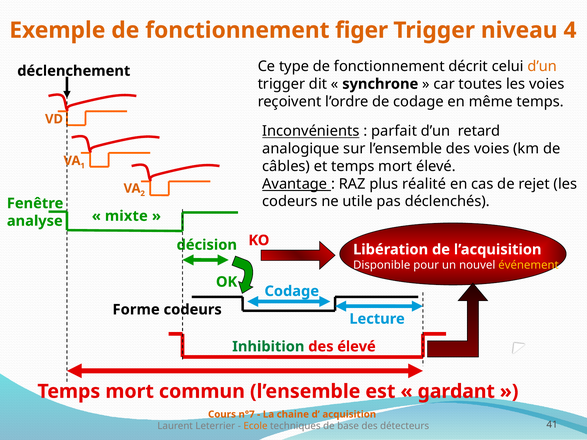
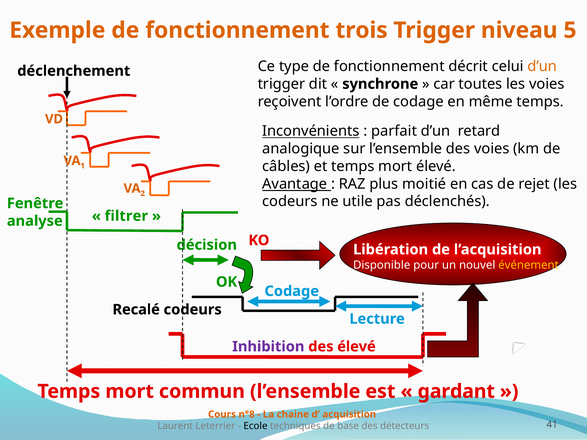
figer: figer -> trois
4: 4 -> 5
réalité: réalité -> moitié
mixte: mixte -> filtrer
Forme: Forme -> Recalé
Inhibition colour: green -> purple
n°7: n°7 -> n°8
Ecole colour: orange -> black
